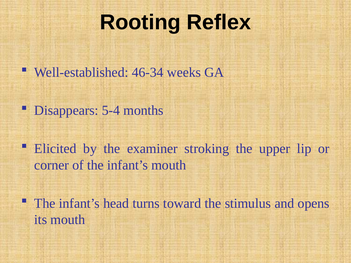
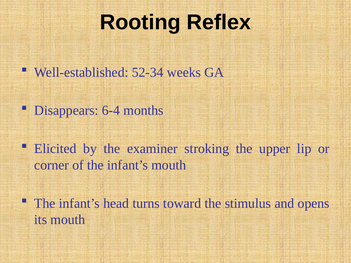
46-34: 46-34 -> 52-34
5-4: 5-4 -> 6-4
